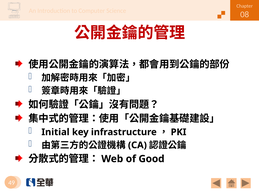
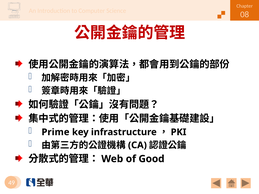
Initial: Initial -> Prime
